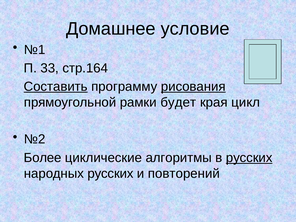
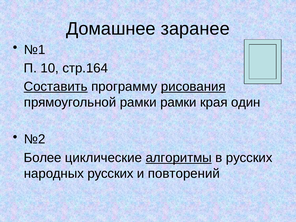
условие: условие -> заранее
33: 33 -> 10
рамки будет: будет -> рамки
цикл: цикл -> один
алгоритмы underline: none -> present
русских at (249, 158) underline: present -> none
